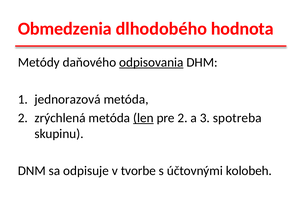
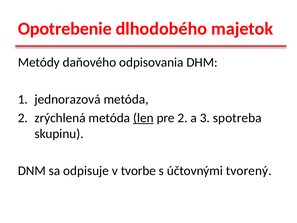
Obmedzenia: Obmedzenia -> Opotrebenie
hodnota: hodnota -> majetok
odpisovania underline: present -> none
kolobeh: kolobeh -> tvorený
